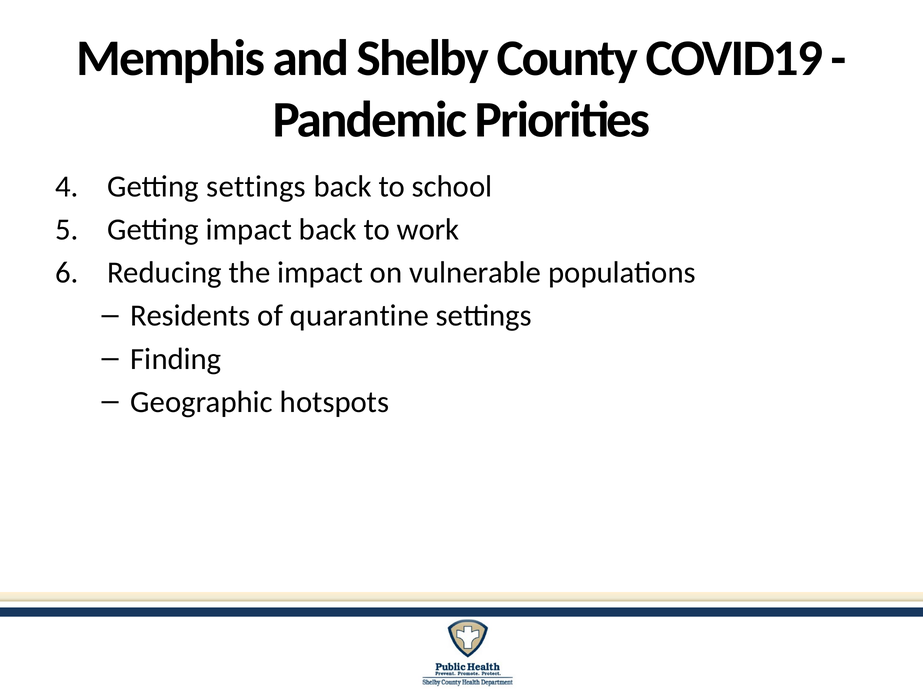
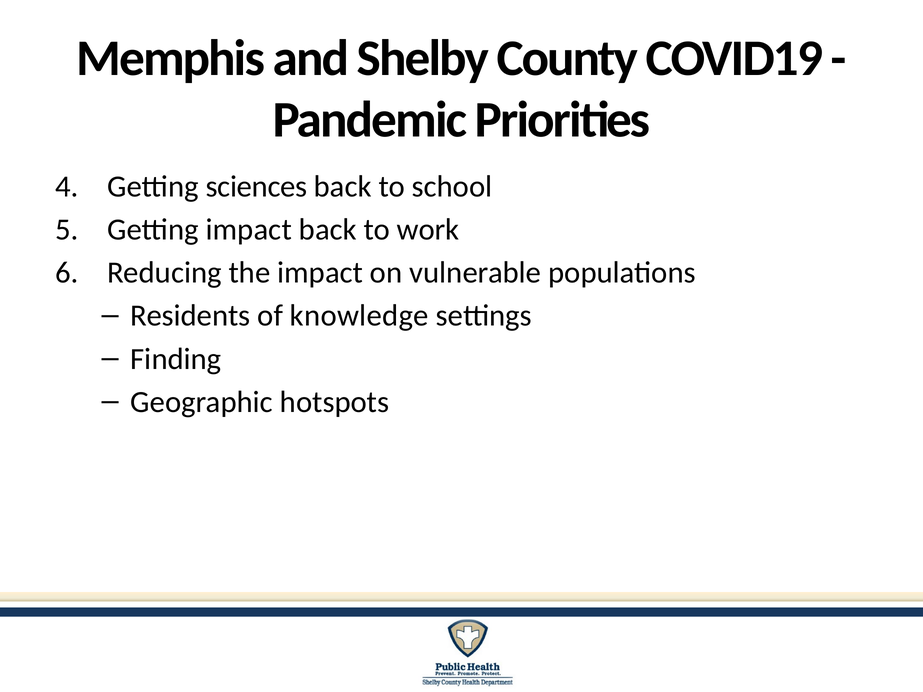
Getting settings: settings -> sciences
quarantine: quarantine -> knowledge
